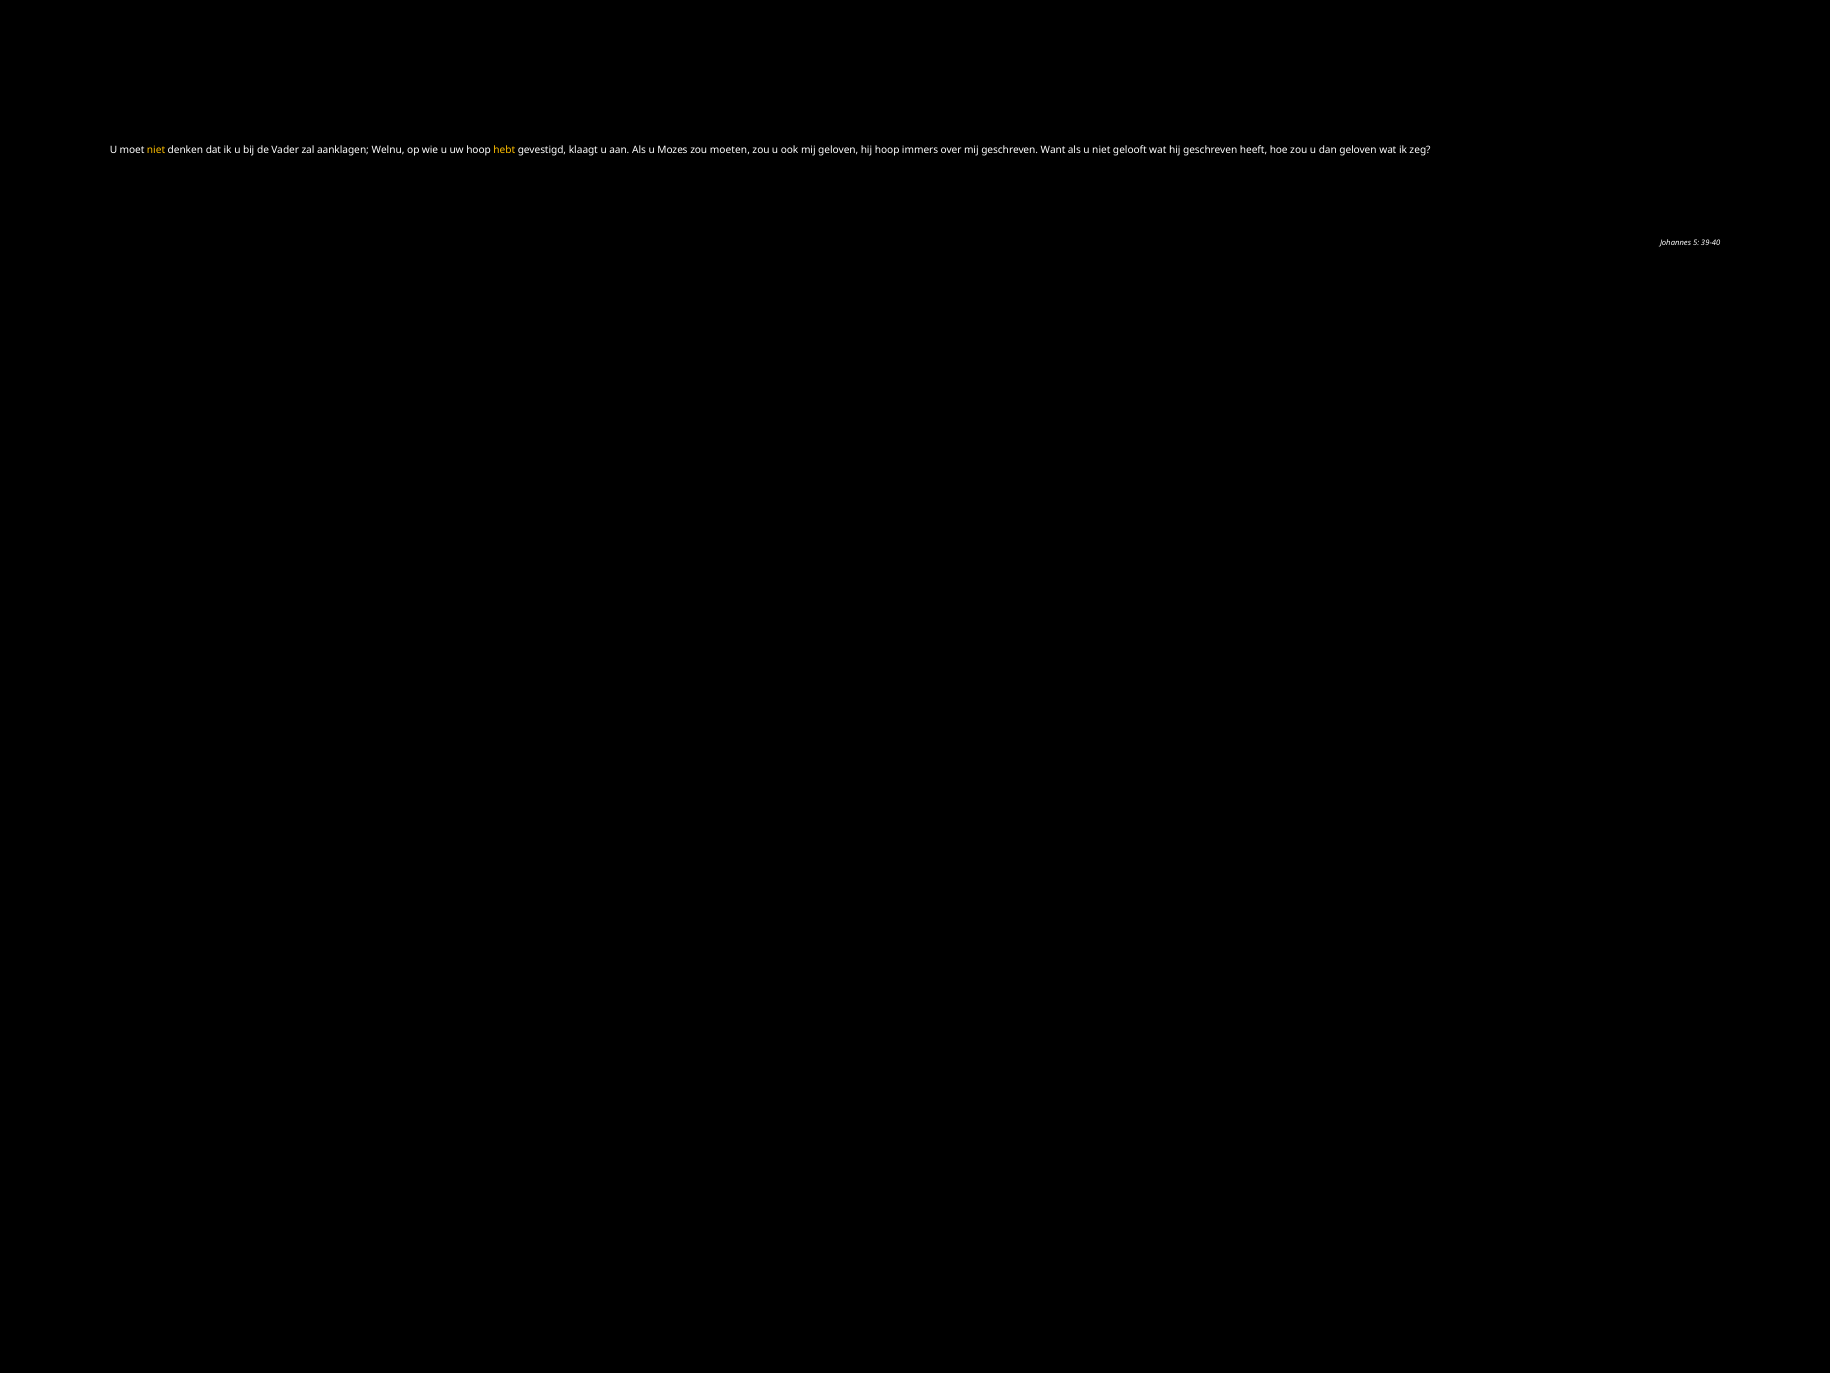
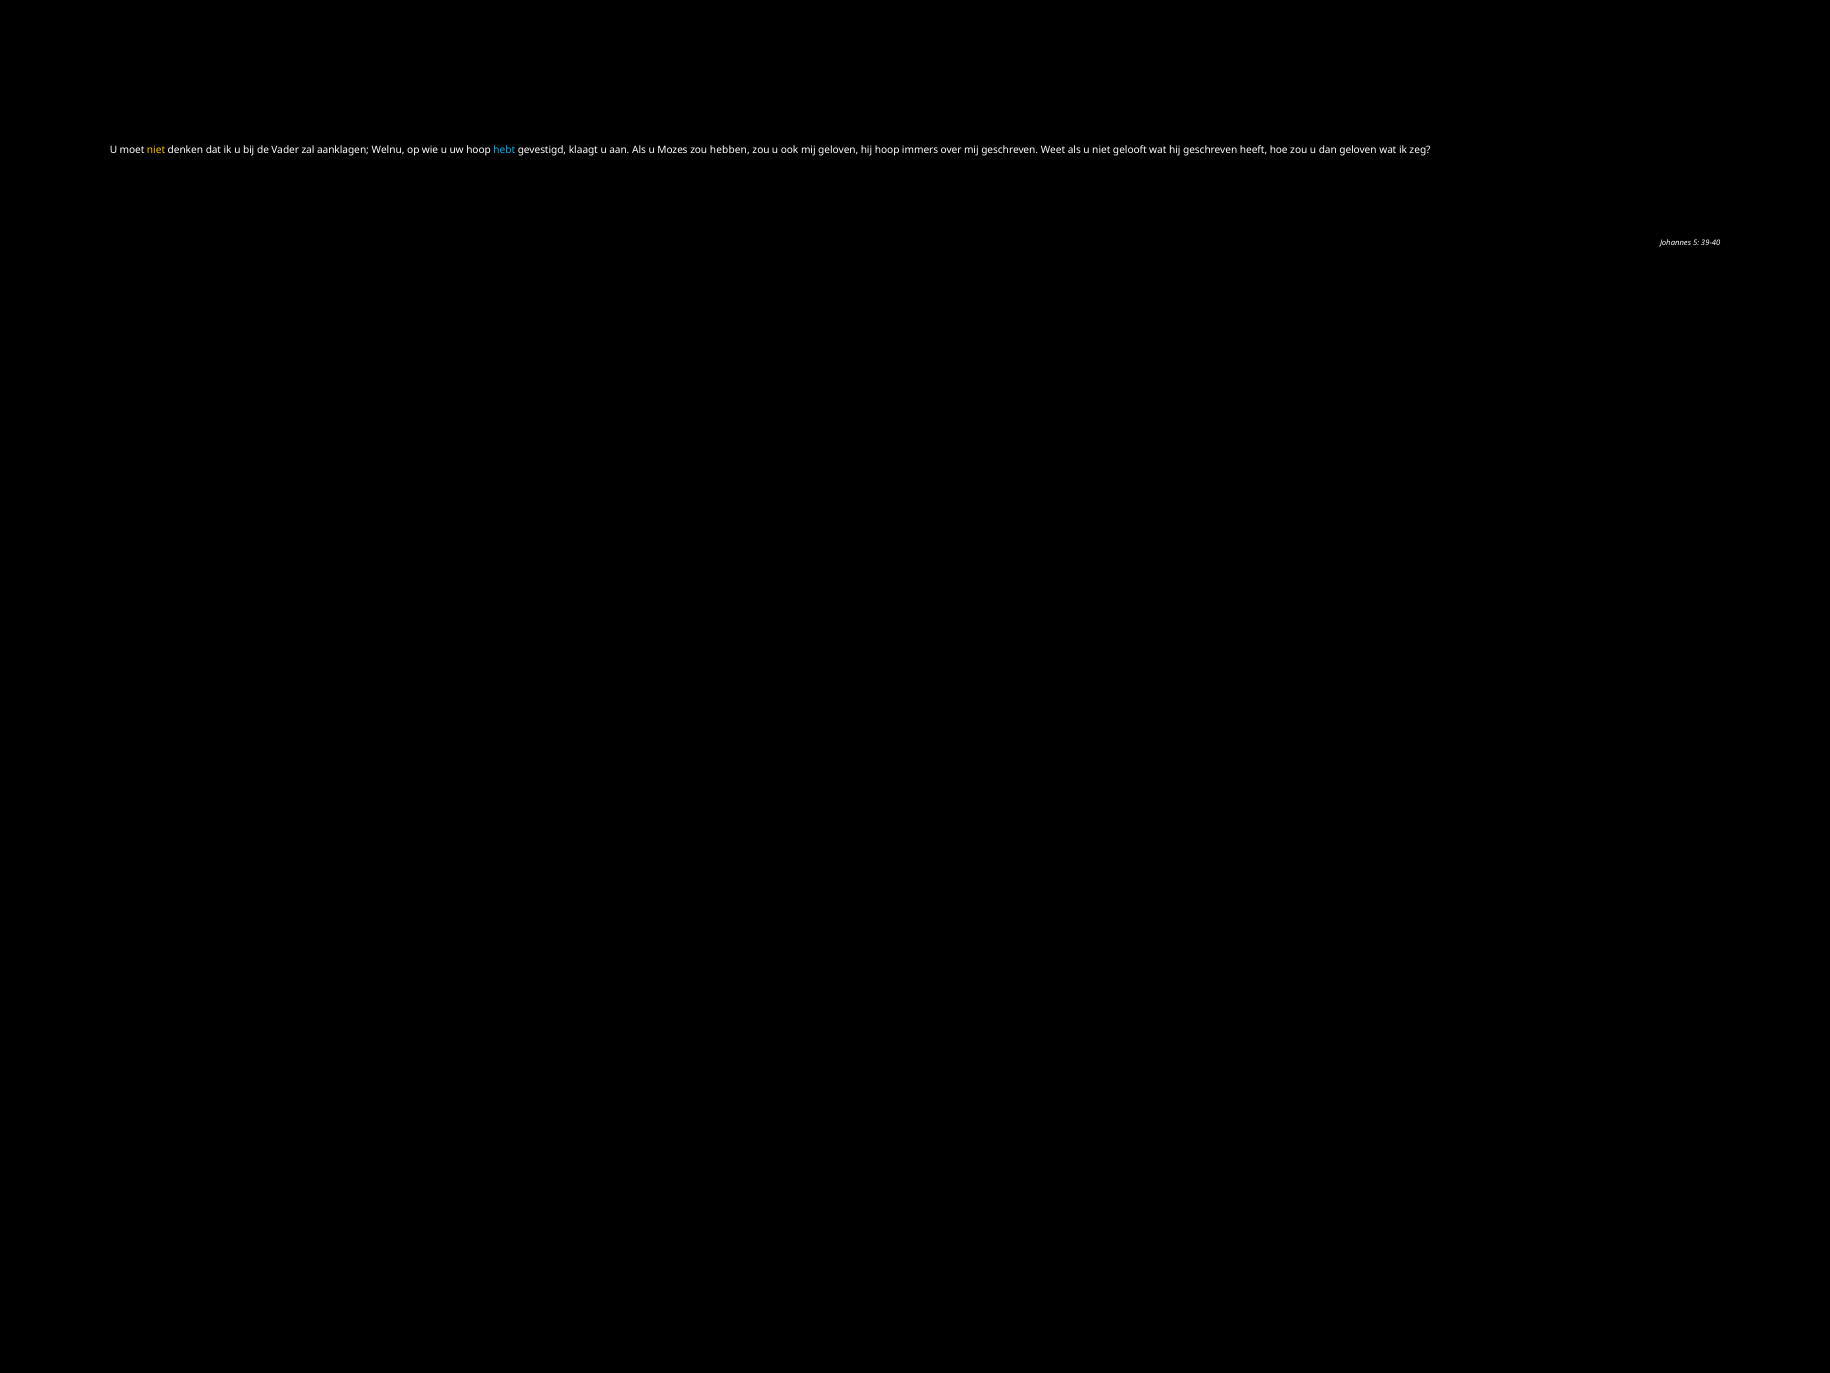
hebt colour: yellow -> light blue
moeten: moeten -> hebben
Want: Want -> Weet
